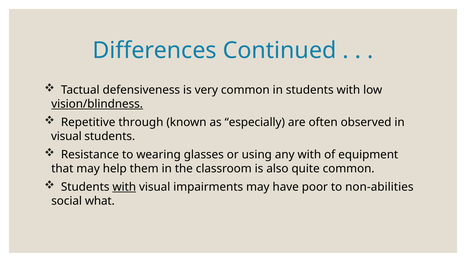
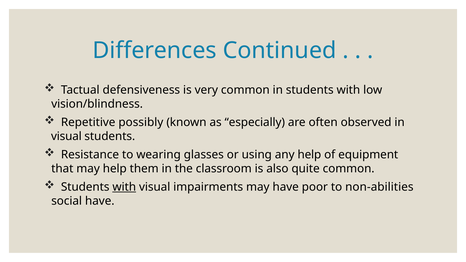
vision/blindness underline: present -> none
through: through -> possibly
any with: with -> help
social what: what -> have
